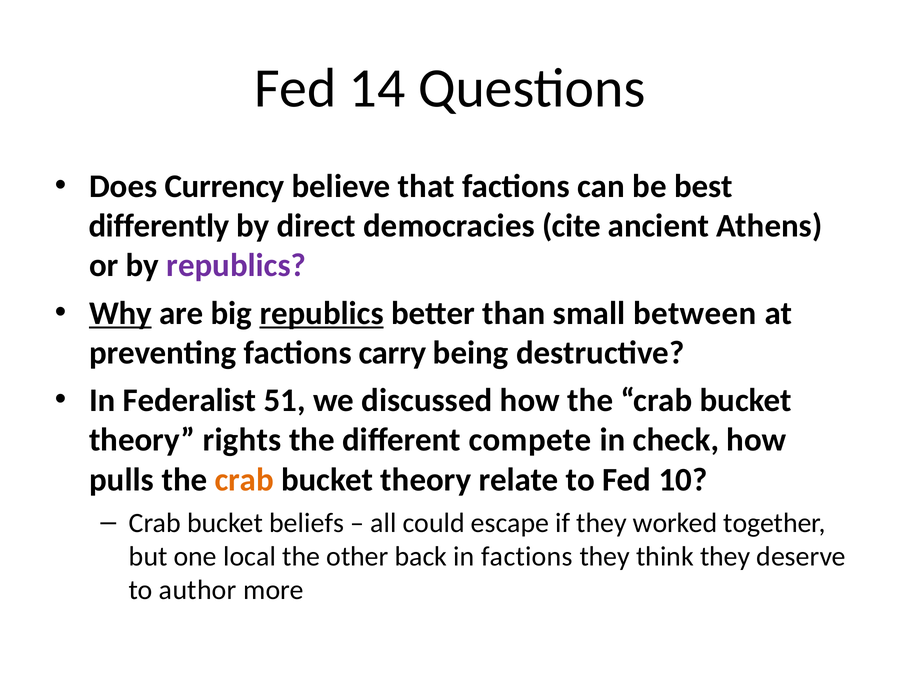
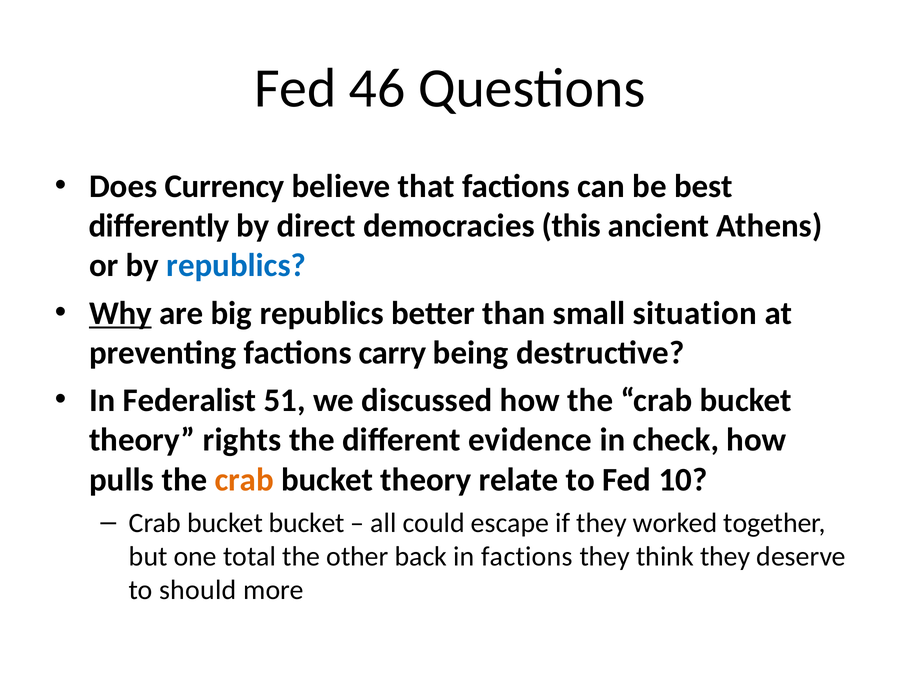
14: 14 -> 46
cite: cite -> this
republics at (236, 266) colour: purple -> blue
republics at (322, 313) underline: present -> none
between: between -> situation
compete: compete -> evidence
bucket beliefs: beliefs -> bucket
local: local -> total
author: author -> should
